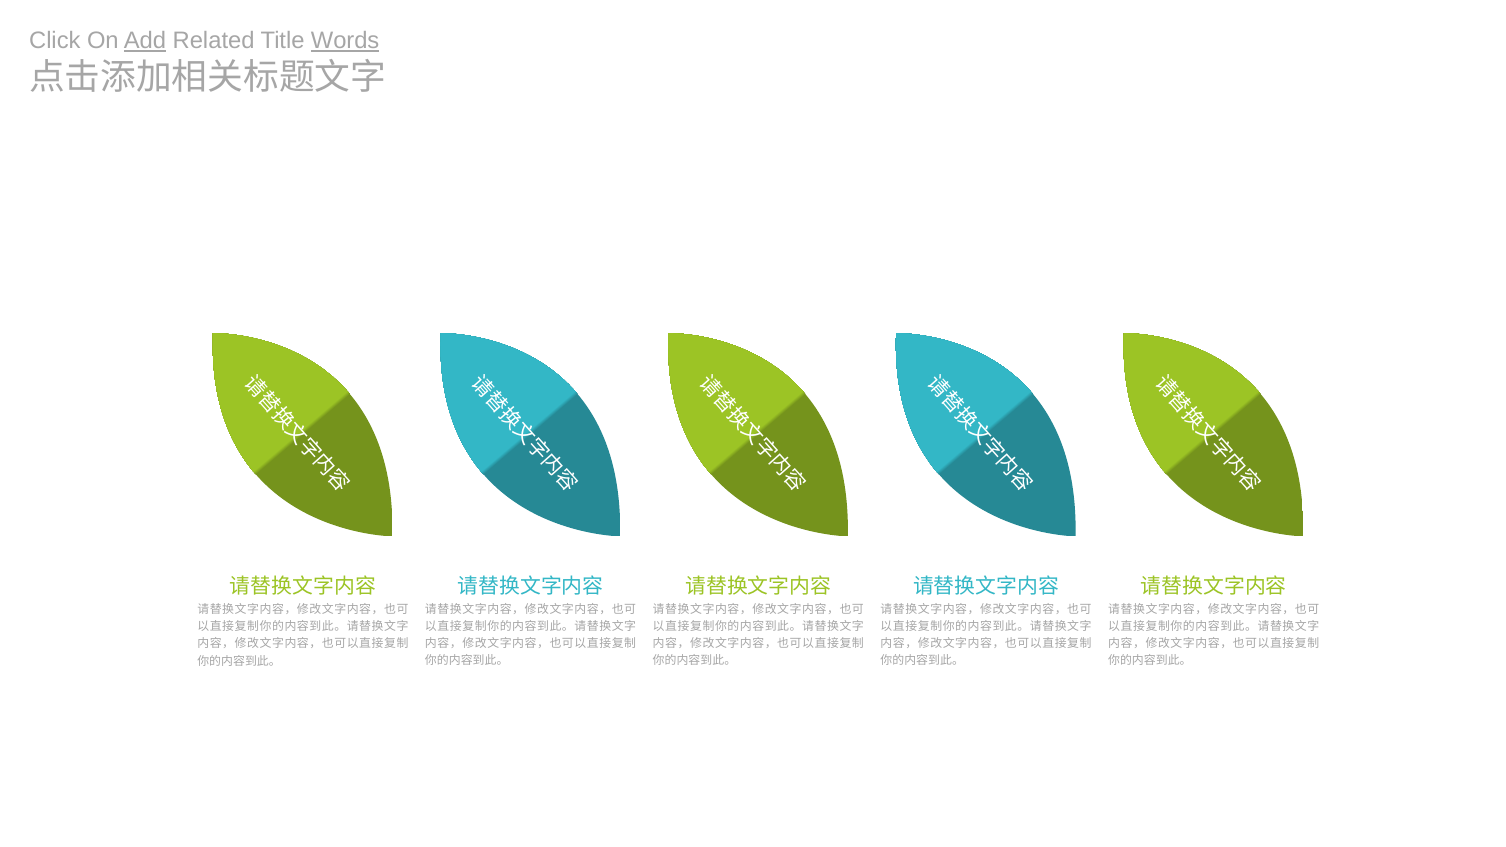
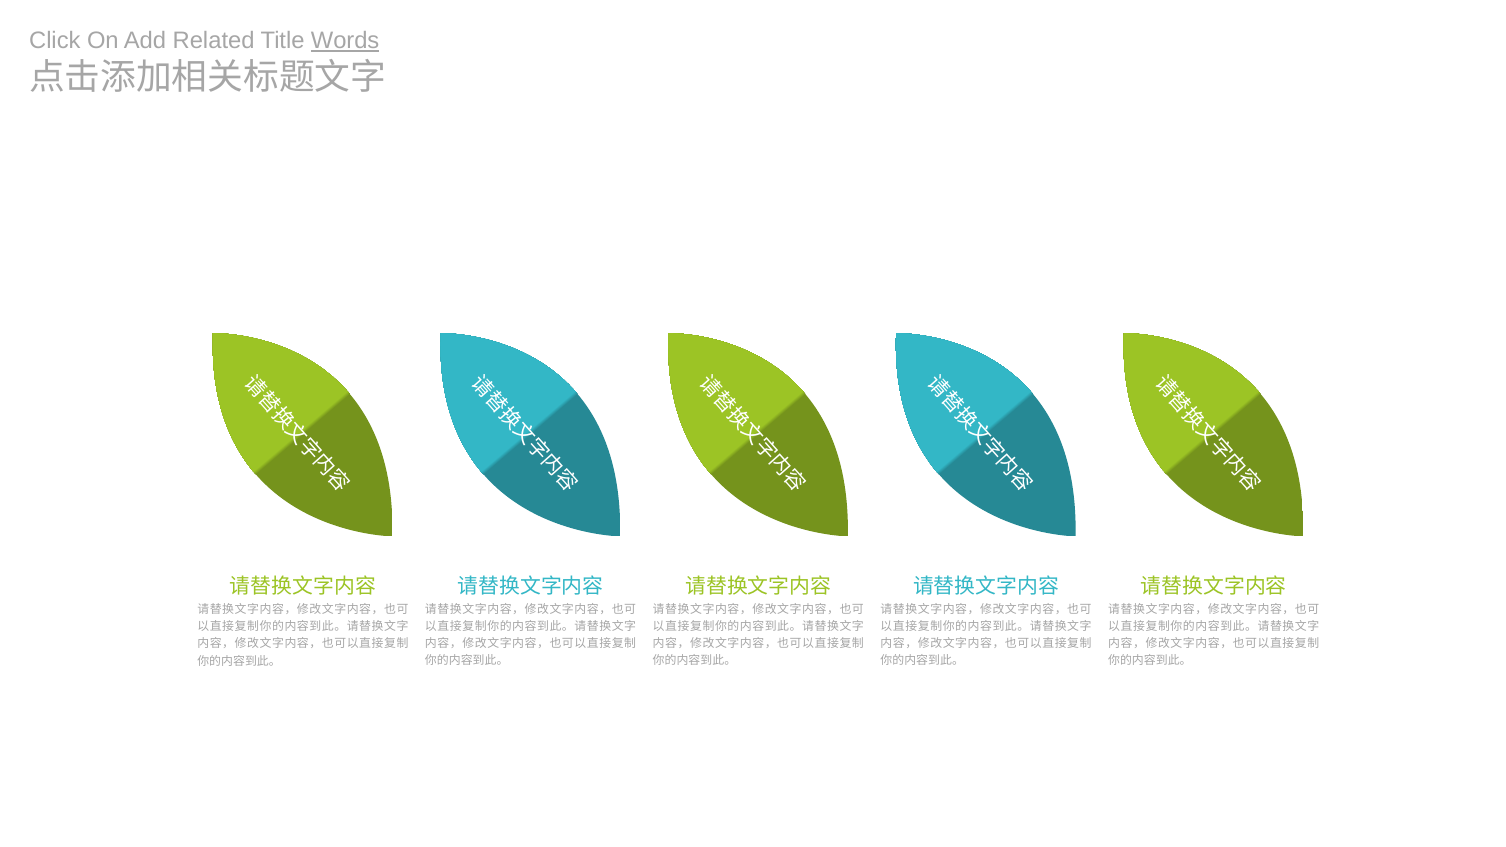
Add underline: present -> none
